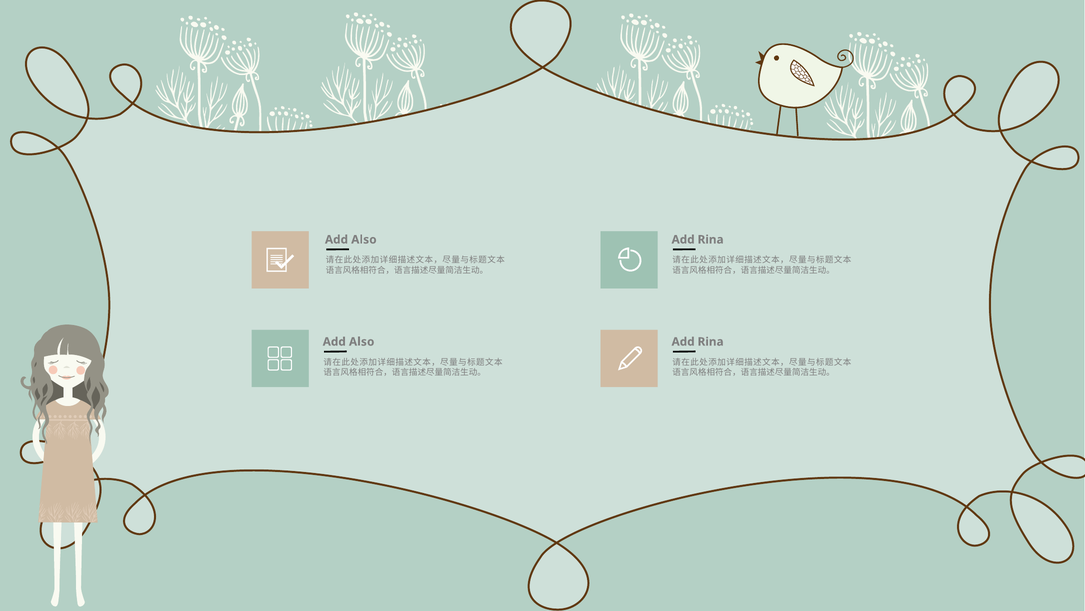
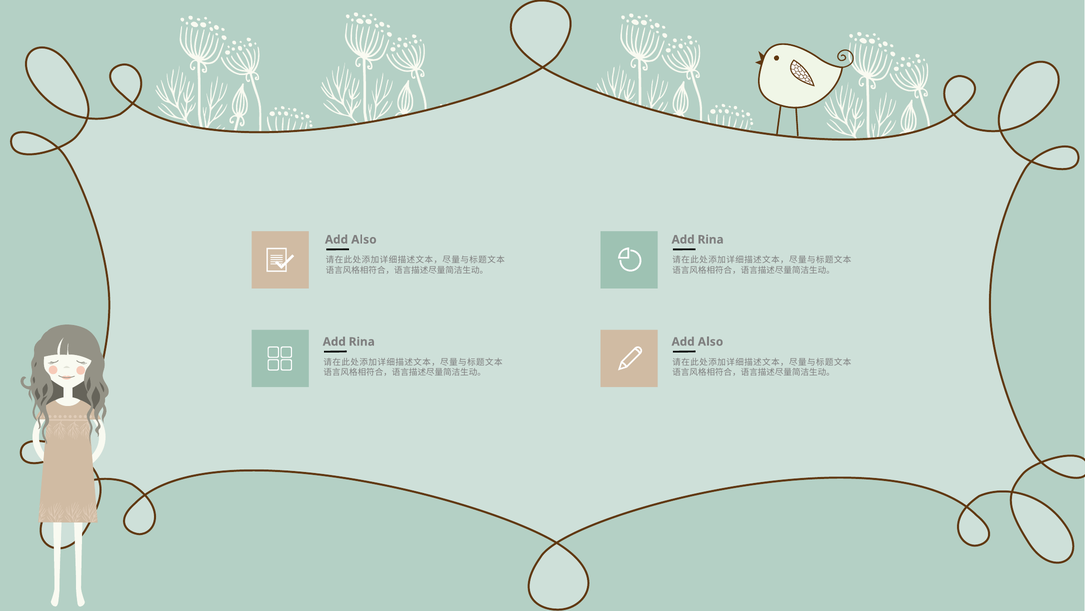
Also at (362, 341): Also -> Rina
Rina at (711, 341): Rina -> Also
